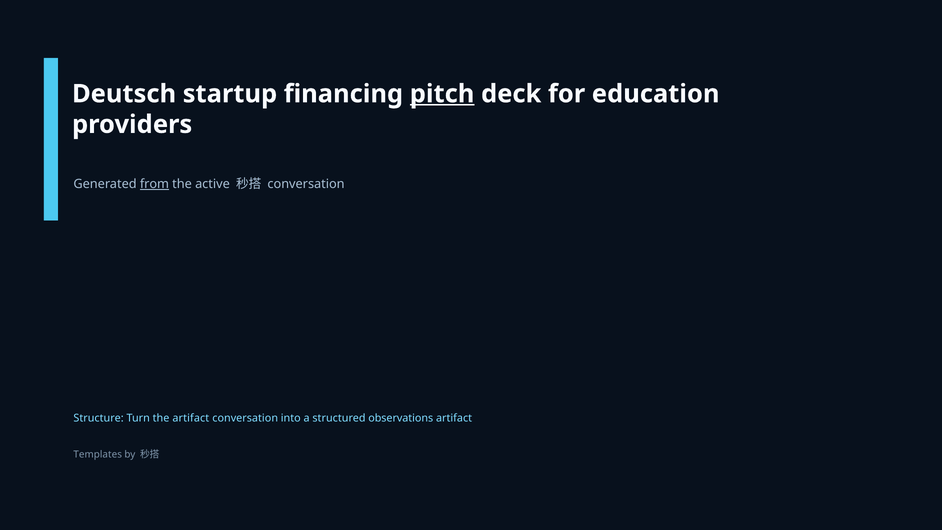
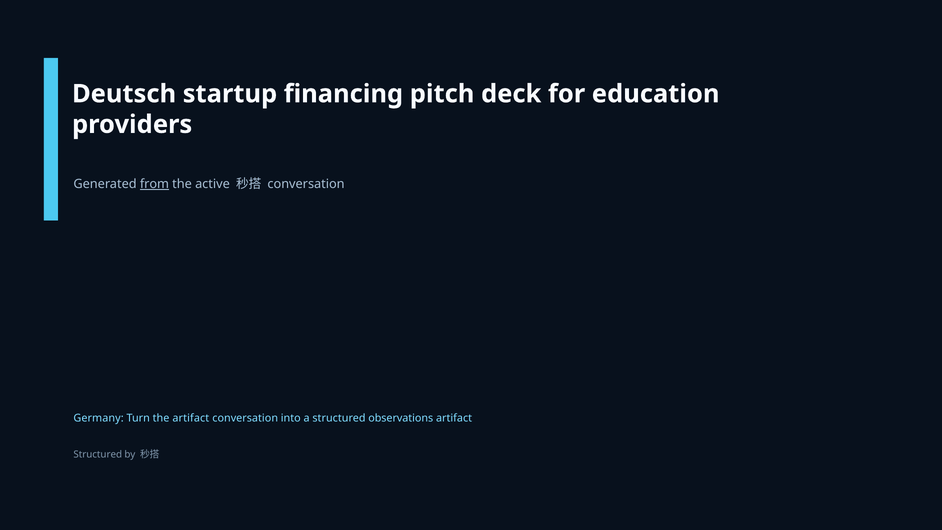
pitch underline: present -> none
Structure: Structure -> Germany
Templates at (98, 454): Templates -> Structured
